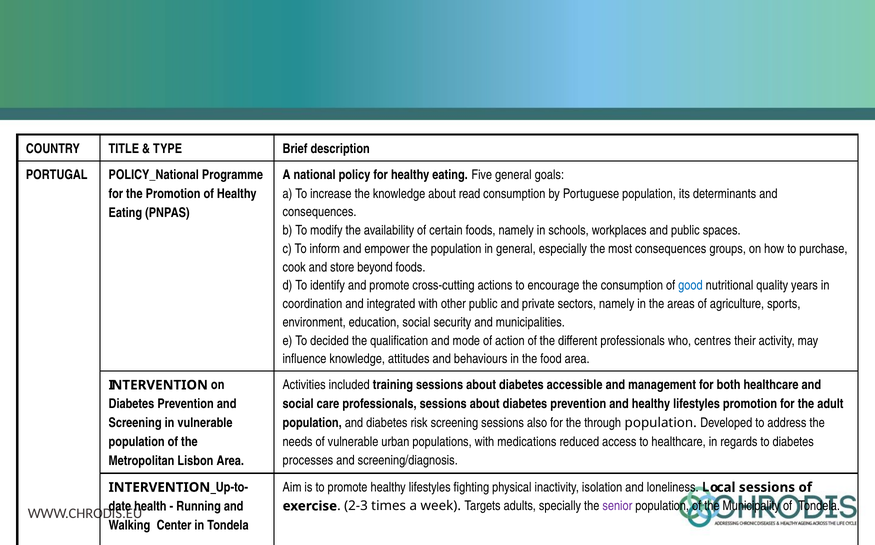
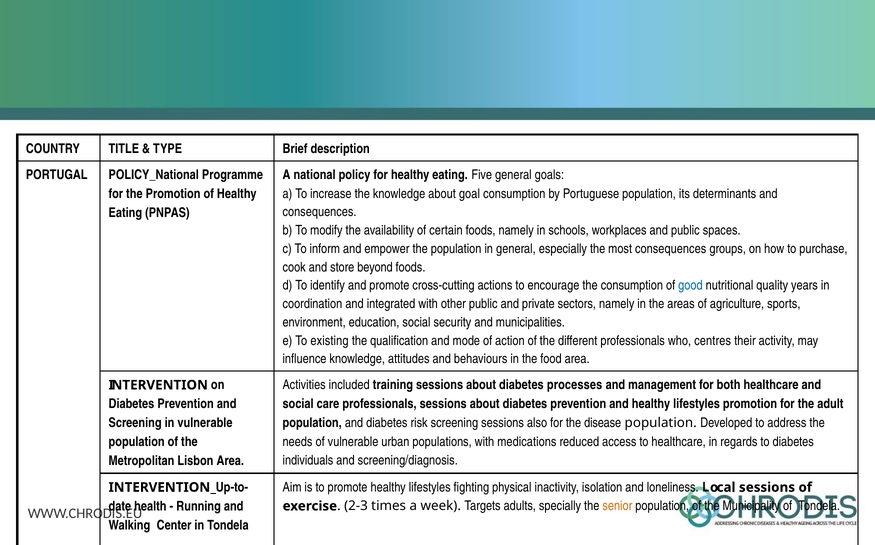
read: read -> goal
decided: decided -> existing
accessible: accessible -> processes
through: through -> disease
processes: processes -> individuals
senior colour: purple -> orange
